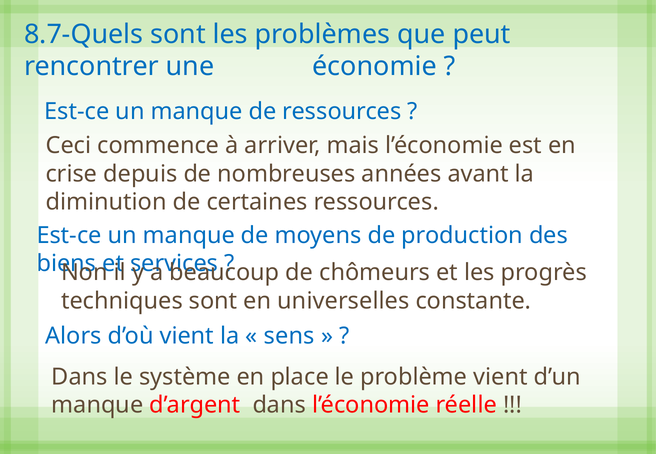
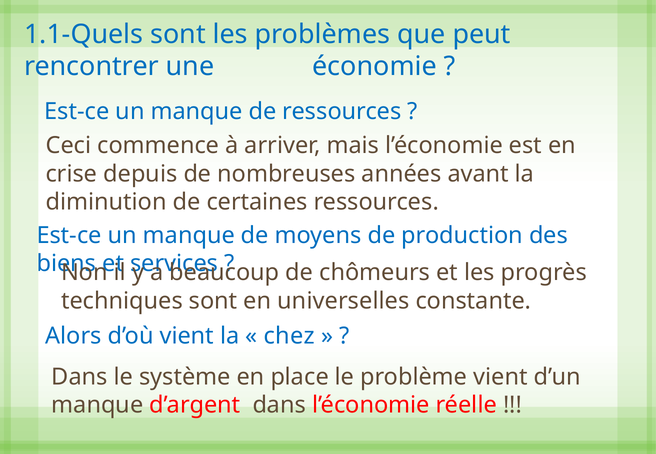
8.7-Quels: 8.7-Quels -> 1.1-Quels
sens: sens -> chez
